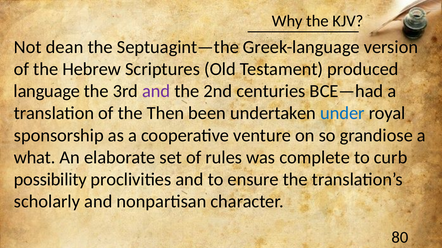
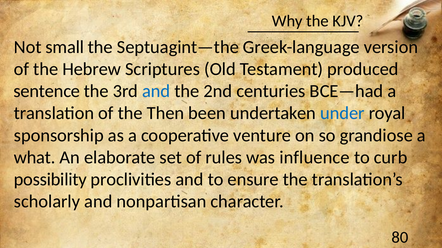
dean: dean -> small
language: language -> sentence
and at (156, 91) colour: purple -> blue
complete: complete -> influence
